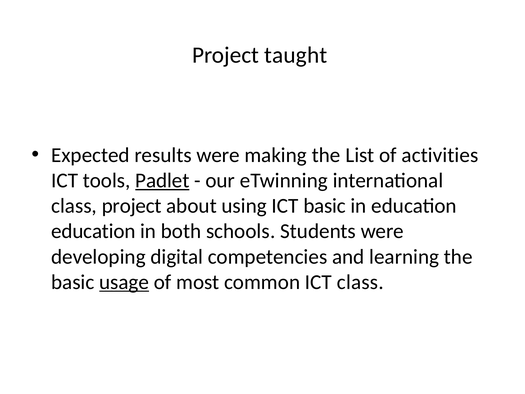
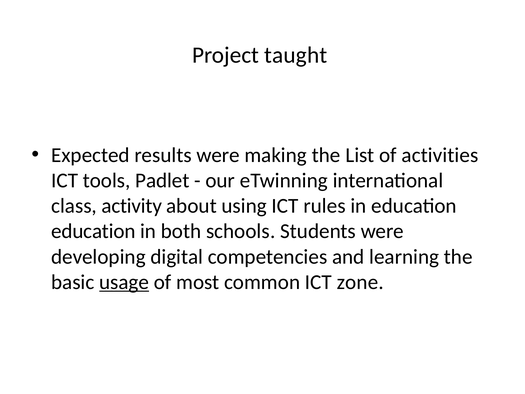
Padlet underline: present -> none
class project: project -> activity
ICT basic: basic -> rules
ICT class: class -> zone
